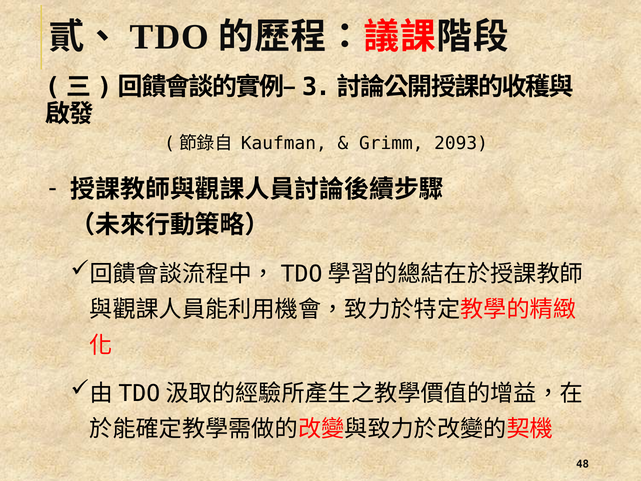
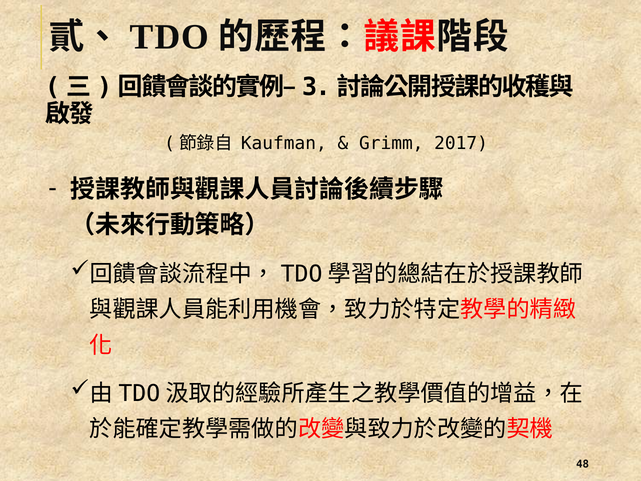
2093: 2093 -> 2017
